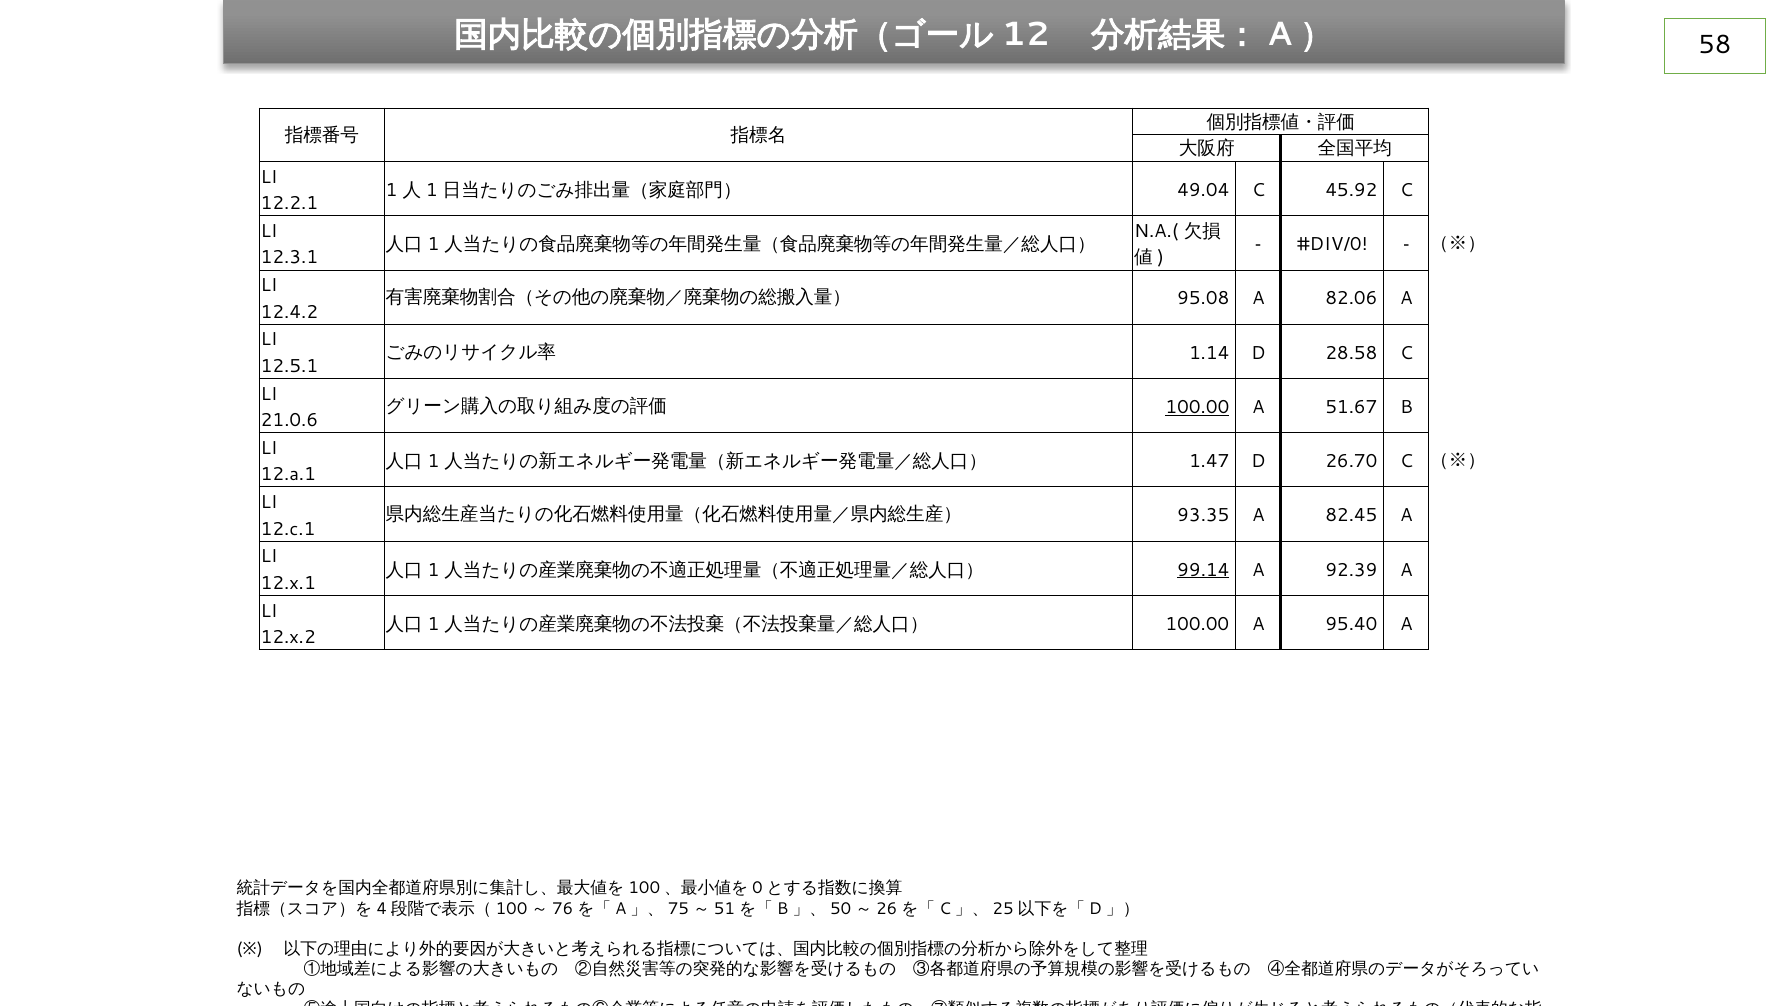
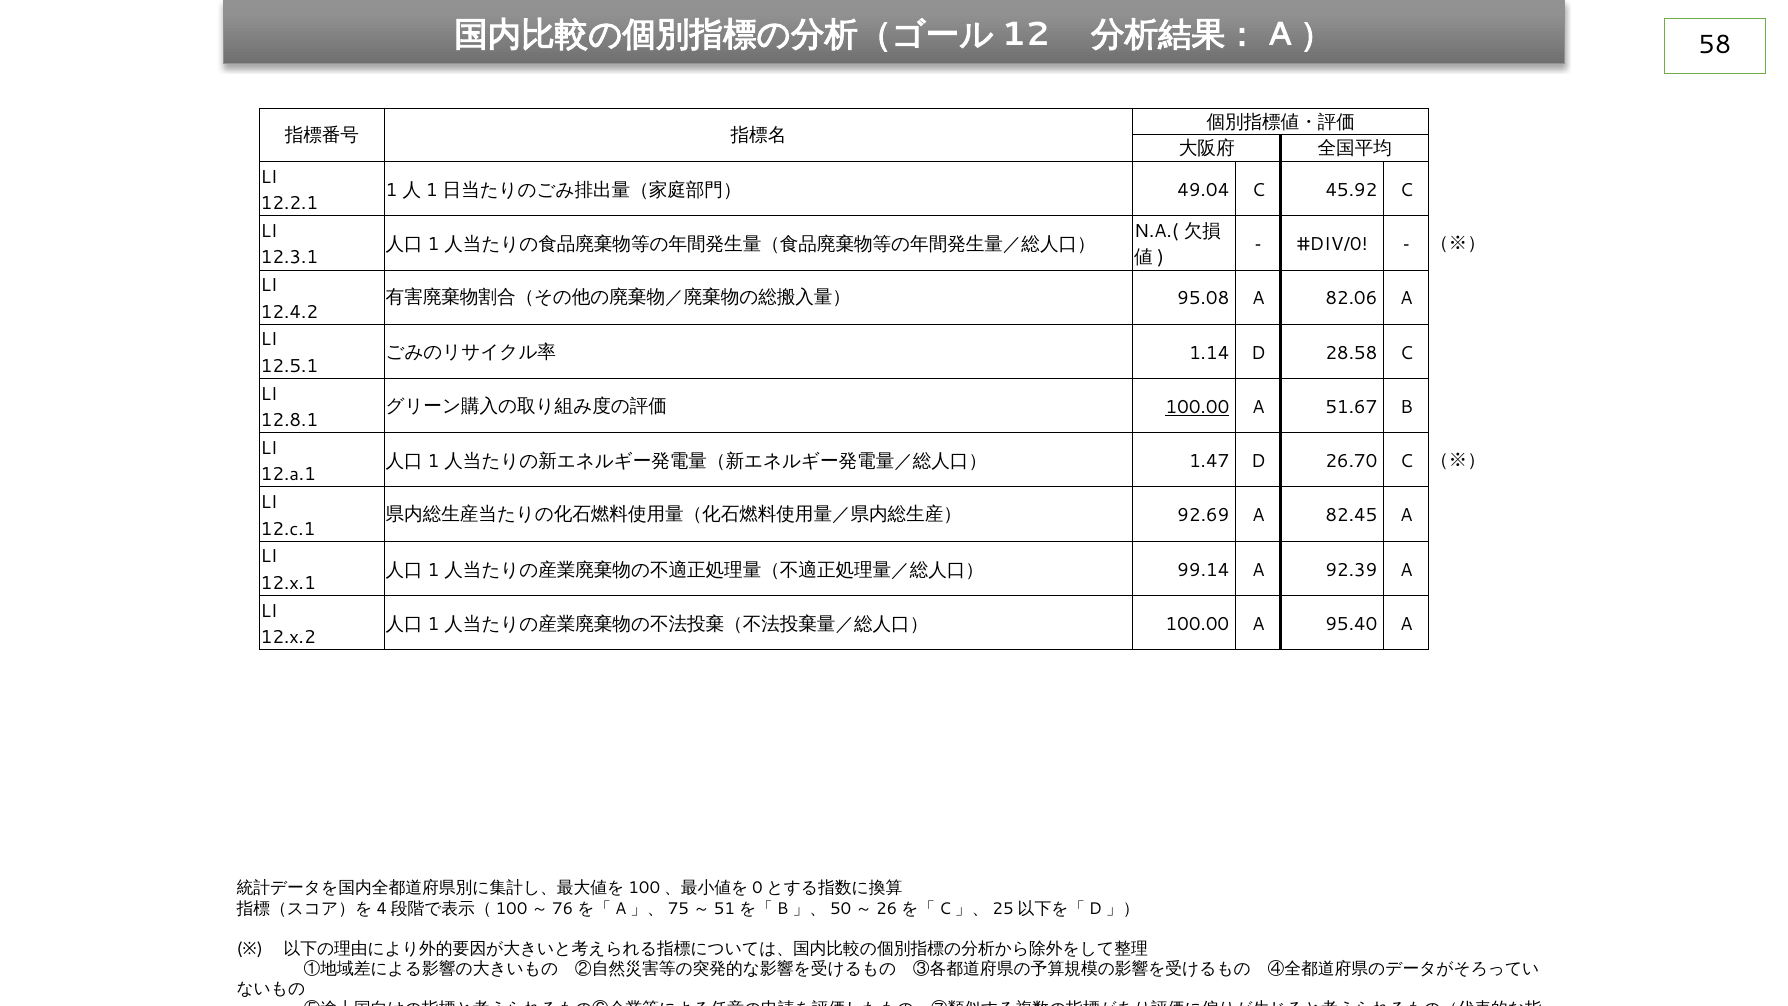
21.0.6: 21.0.6 -> 12.8.1
93.35: 93.35 -> 92.69
99.14 underline: present -> none
